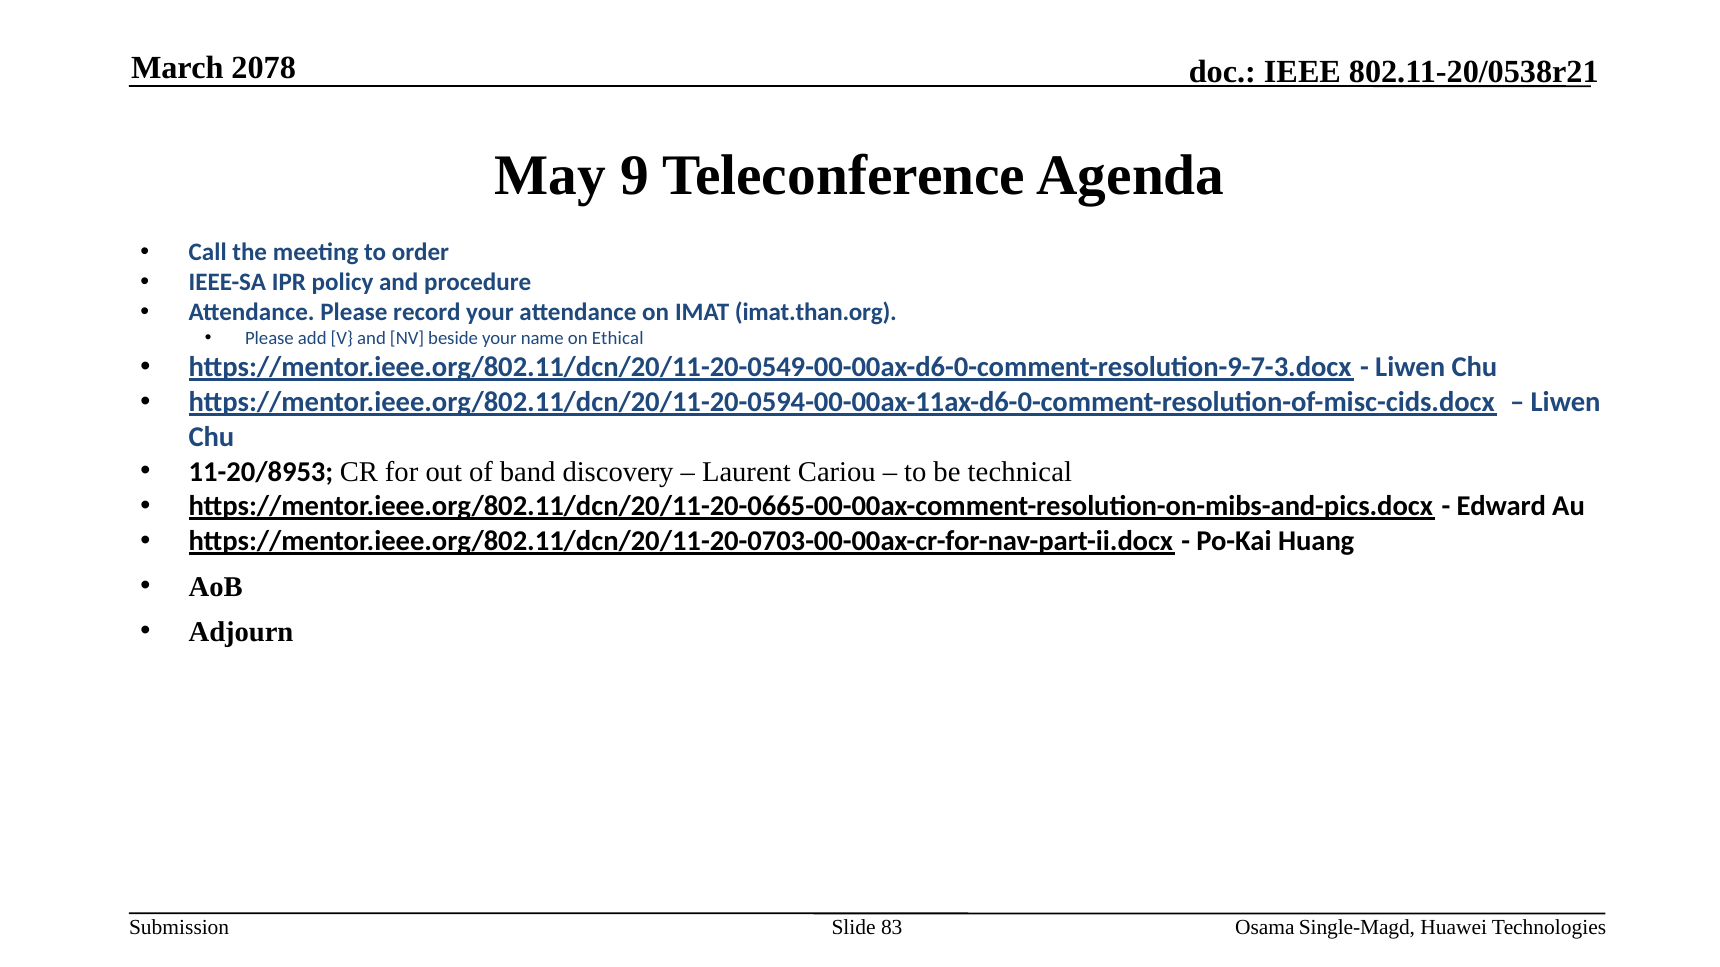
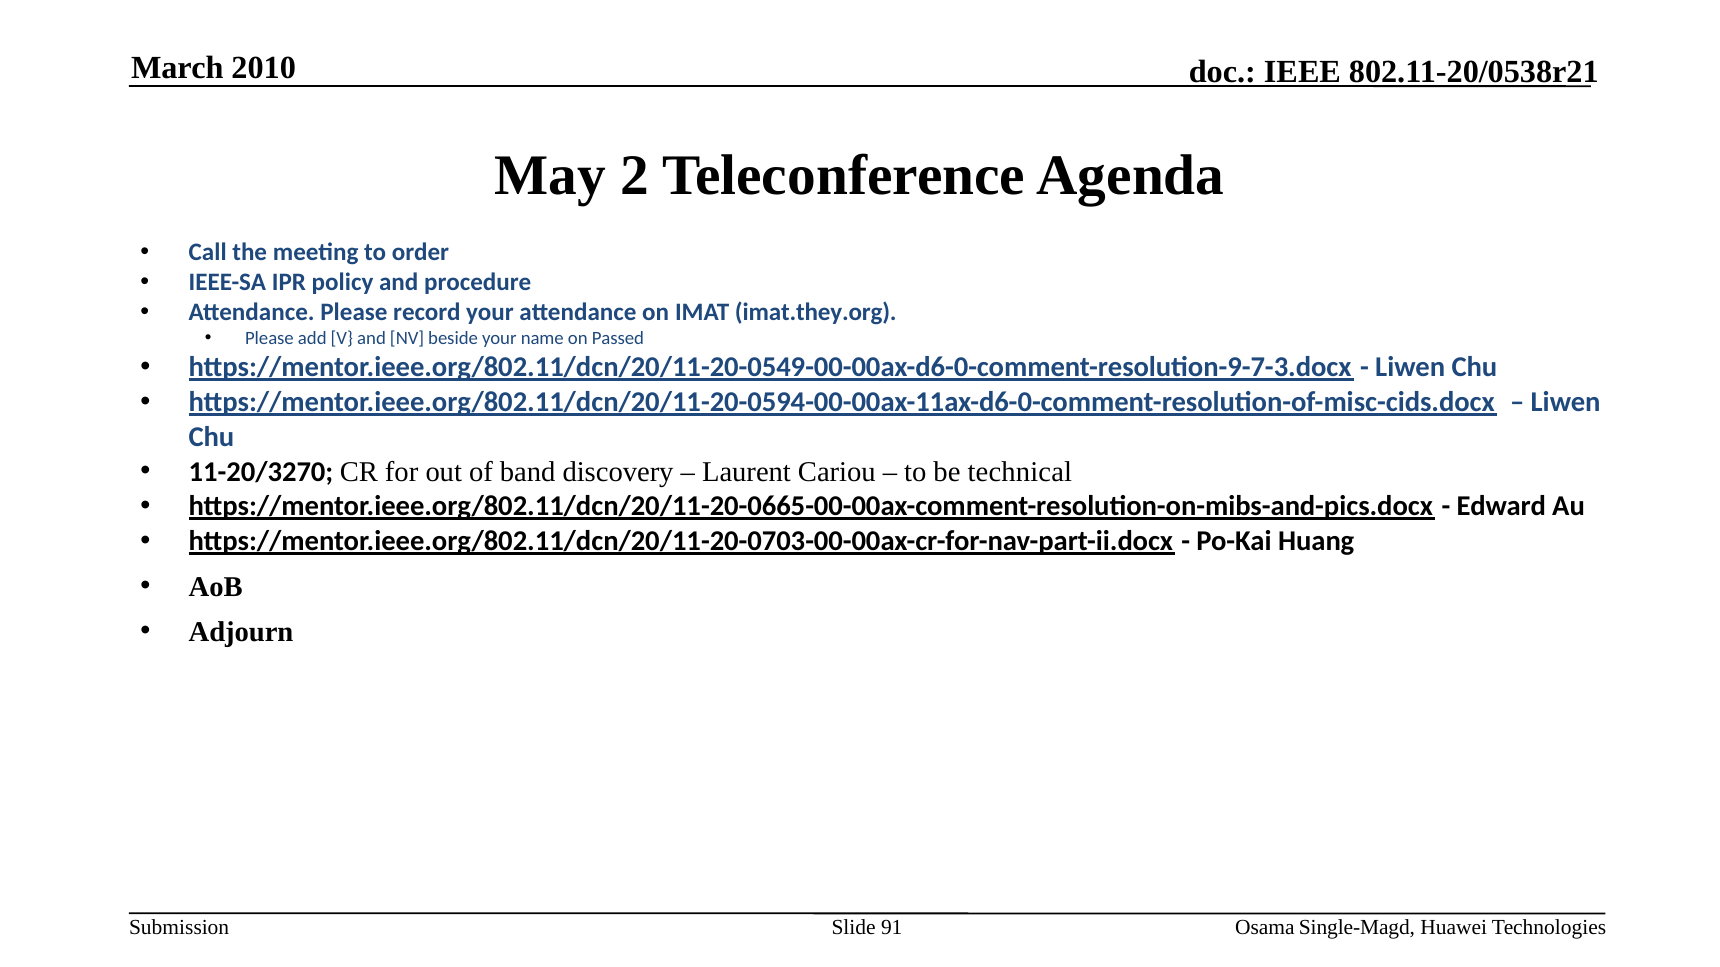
2078: 2078 -> 2010
9: 9 -> 2
imat.than.org: imat.than.org -> imat.they.org
Ethical: Ethical -> Passed
11-20/8953: 11-20/8953 -> 11-20/3270
83: 83 -> 91
